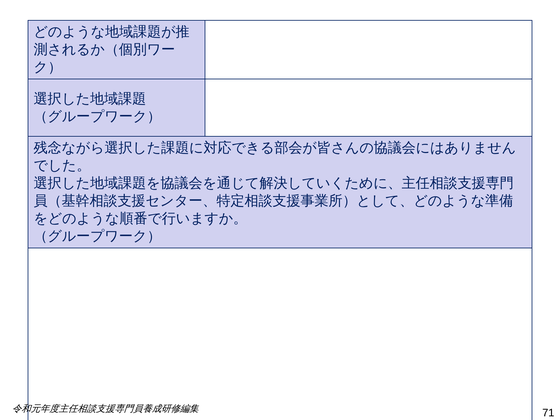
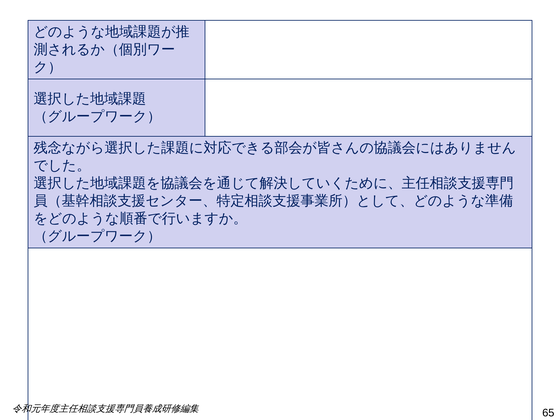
71: 71 -> 65
